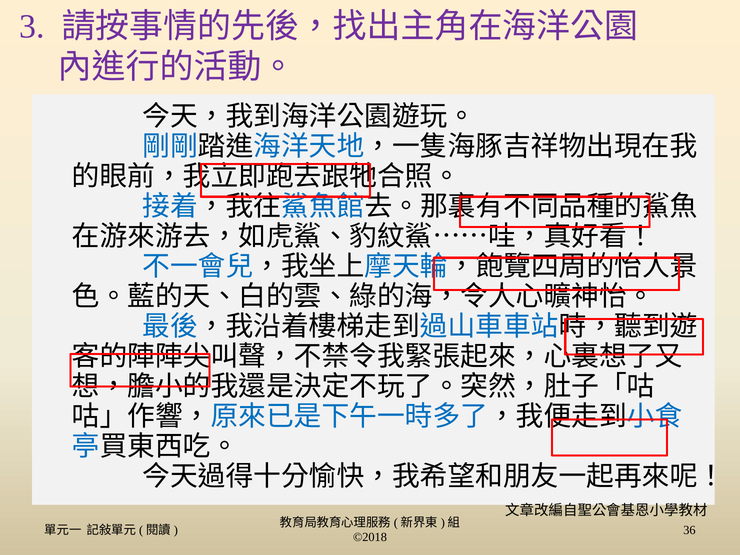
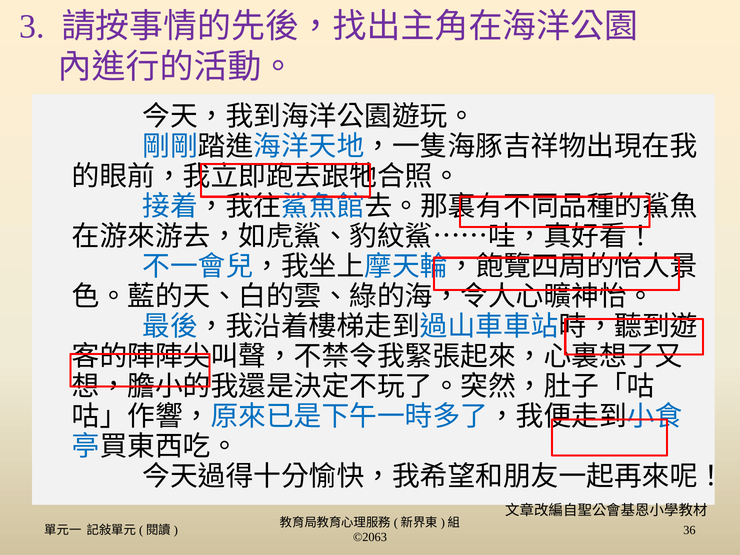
©2018: ©2018 -> ©2063
